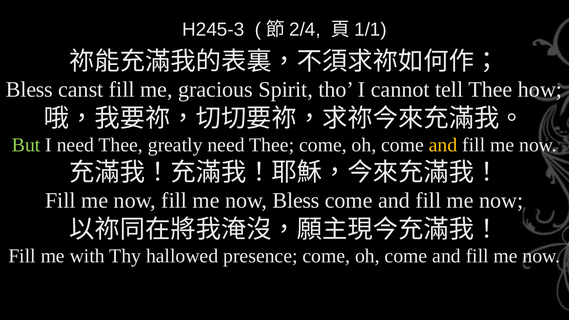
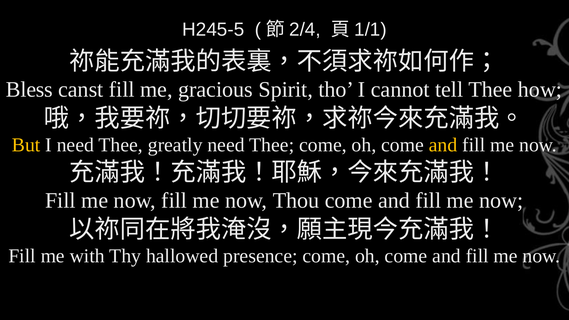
H245-3: H245-3 -> H245-5
But colour: light green -> yellow
now Bless: Bless -> Thou
